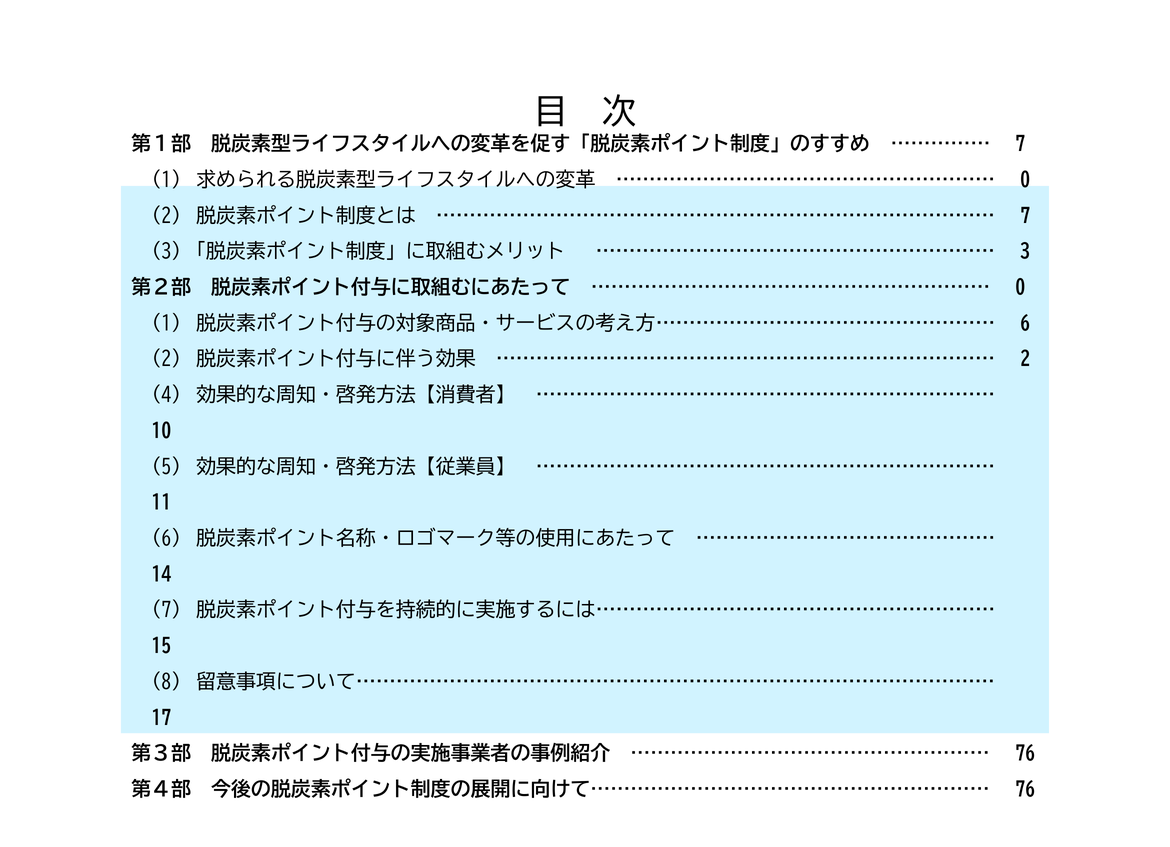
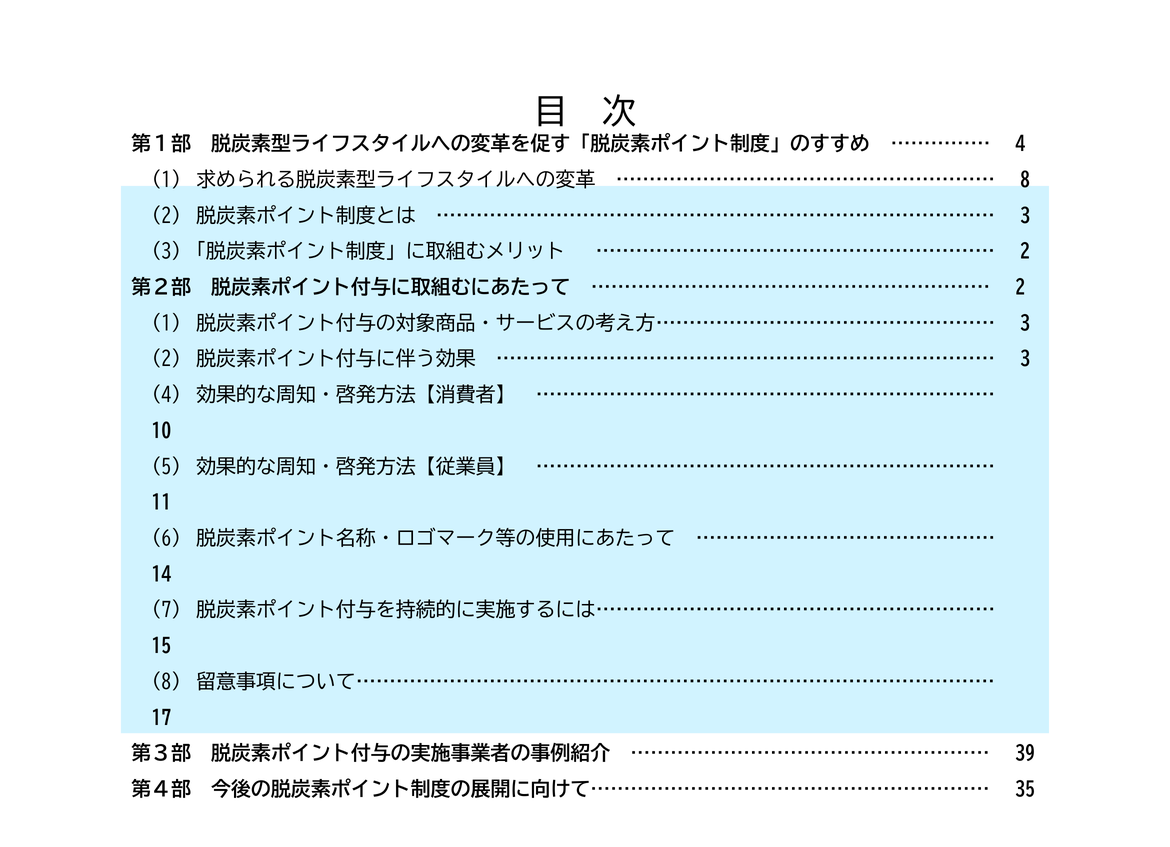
7 at (1020, 144): 7 -> 4
0 at (1025, 180): 0 -> 8
7 at (1025, 216): 7 -> 3
3 at (1025, 252): 3 -> 2
0 at (1020, 288): 0 -> 2
6 at (1025, 324): 6 -> 3
2 at (1025, 359): 2 -> 3
76 at (1025, 754): 76 -> 39
76 at (1025, 790): 76 -> 35
